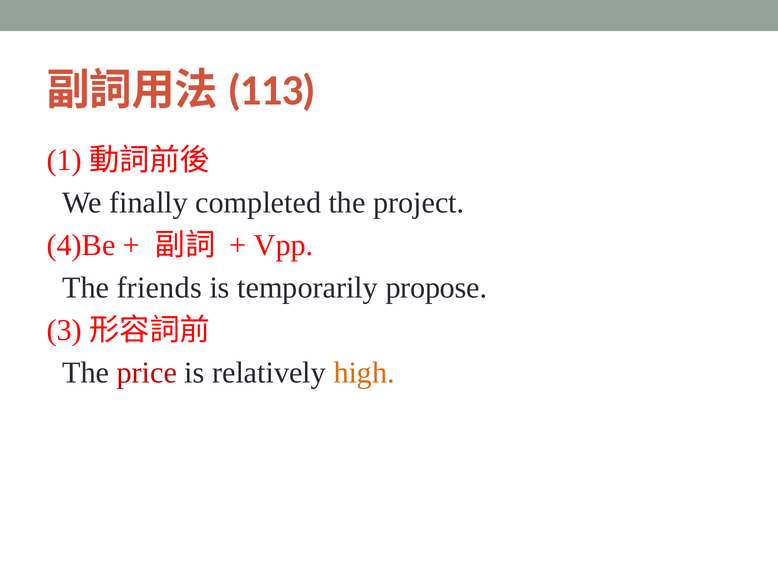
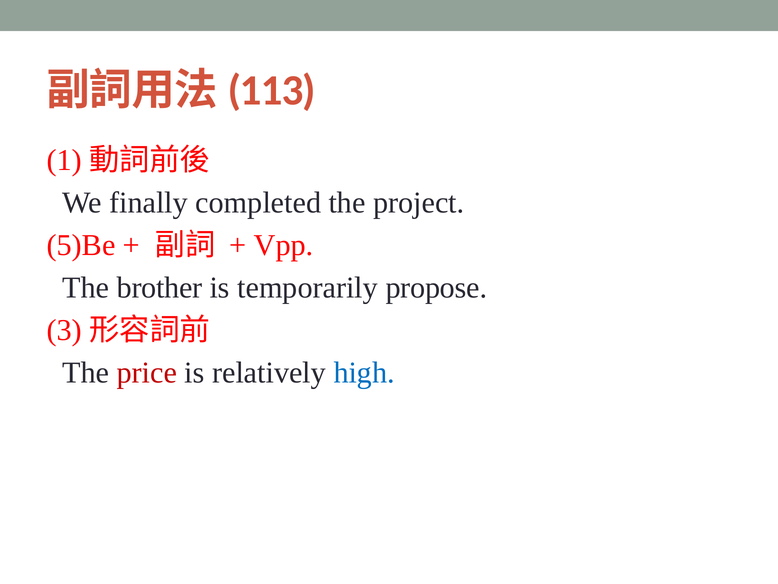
4)Be: 4)Be -> 5)Be
friends: friends -> brother
high colour: orange -> blue
